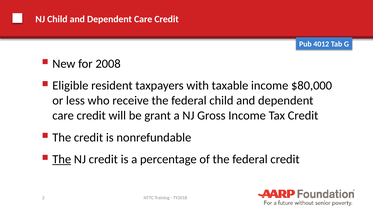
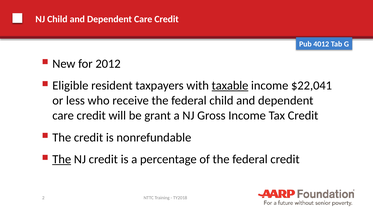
2008: 2008 -> 2012
taxable underline: none -> present
$80,000: $80,000 -> $22,041
